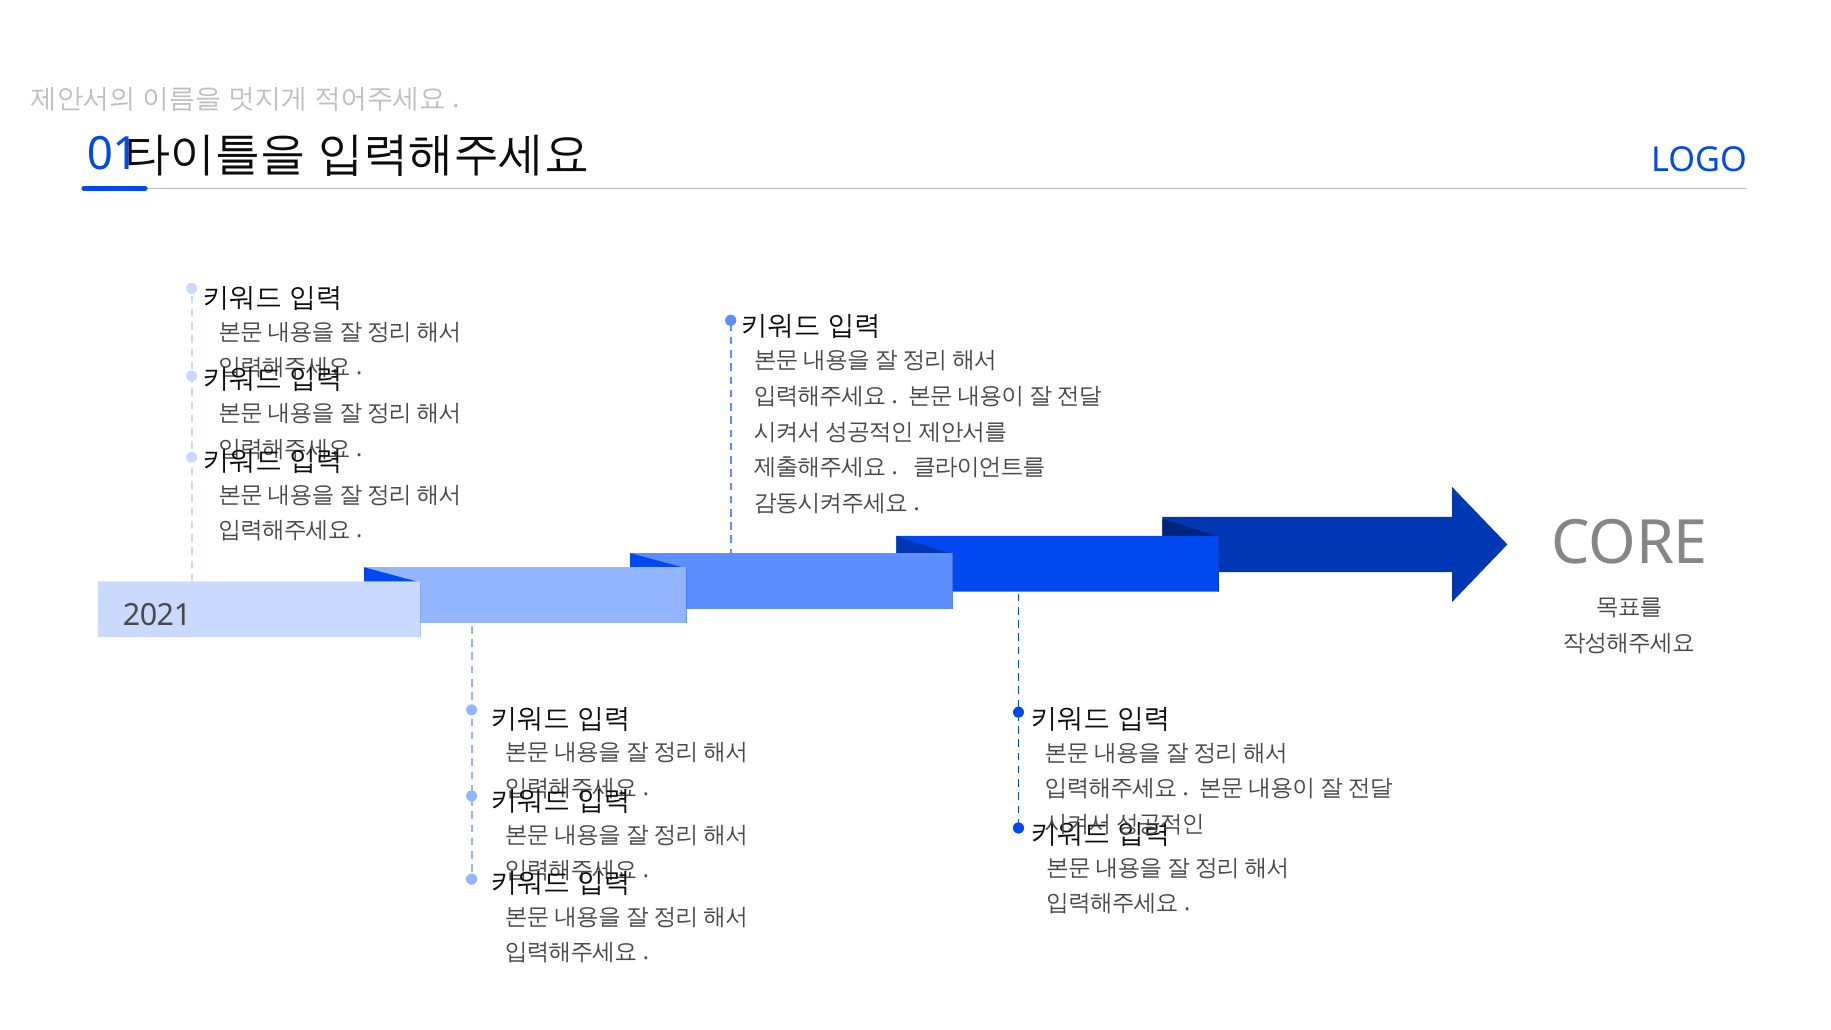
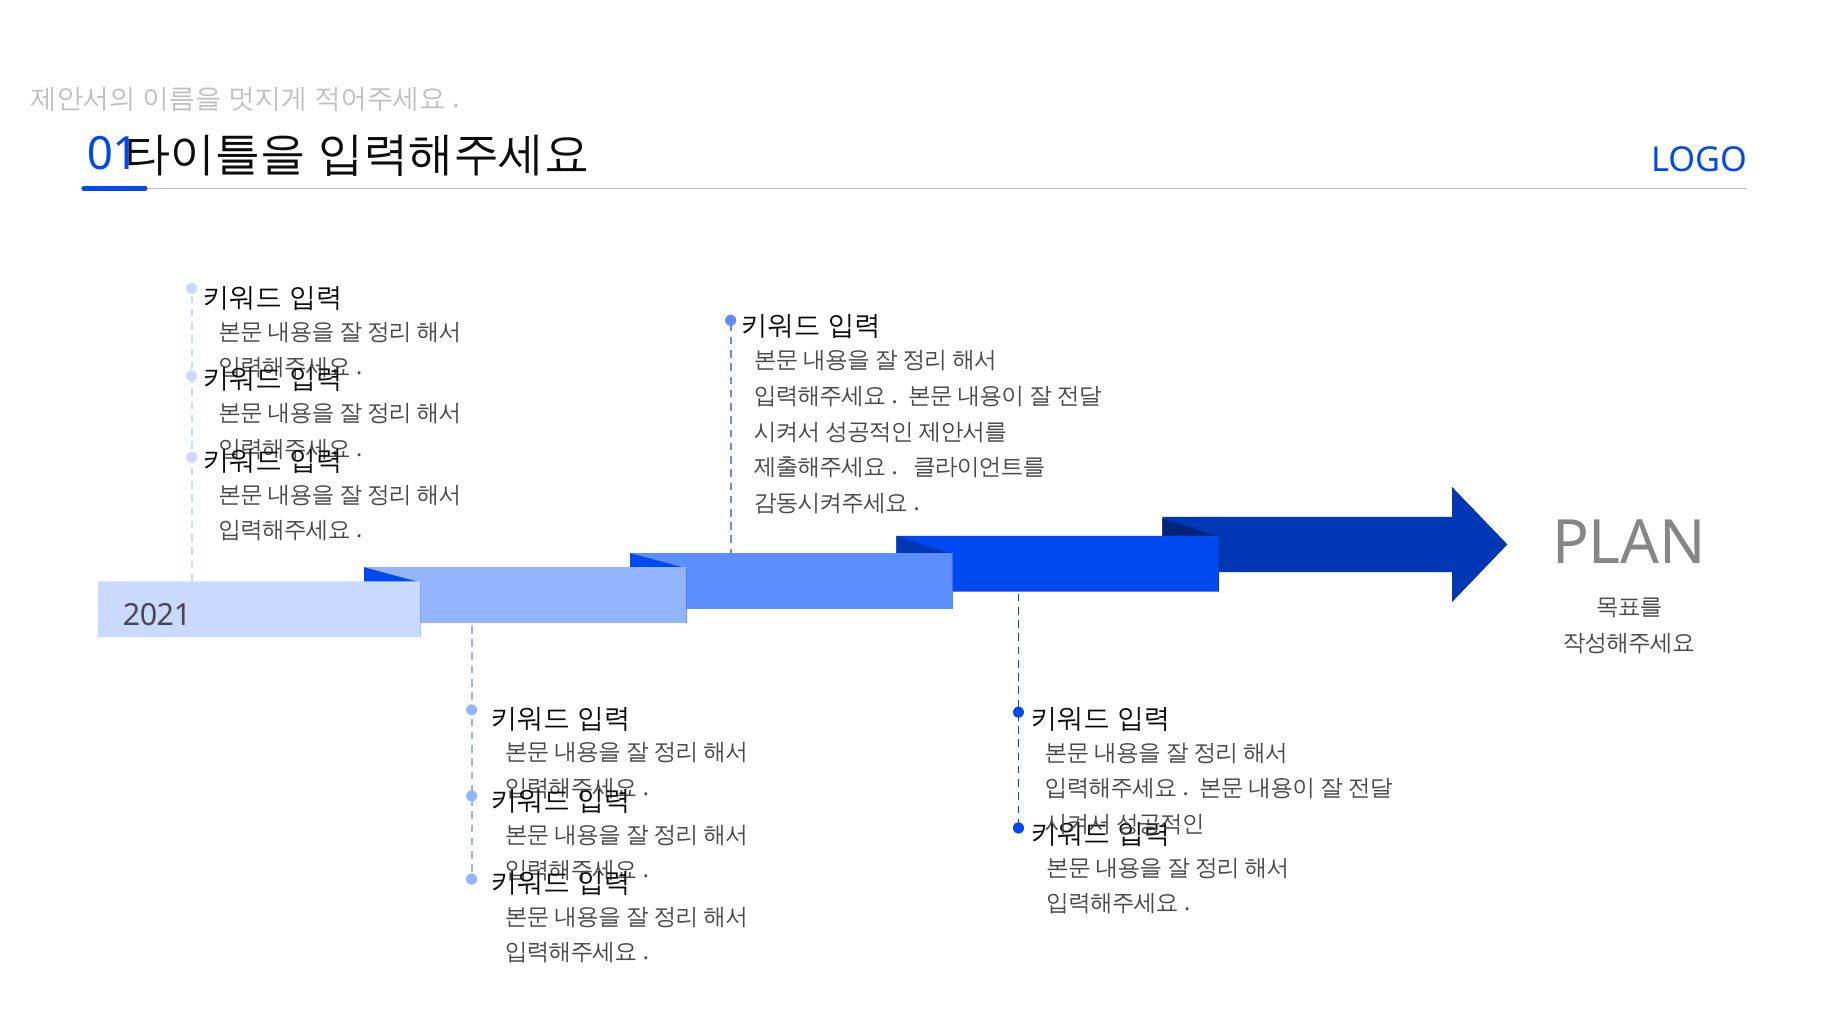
CORE: CORE -> PLAN
